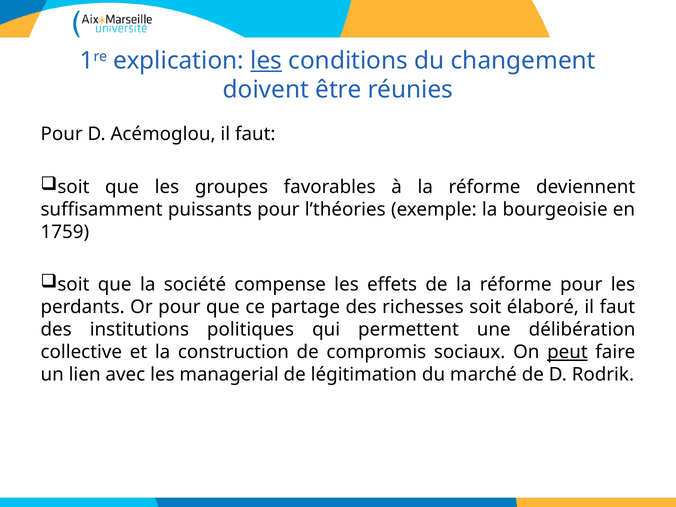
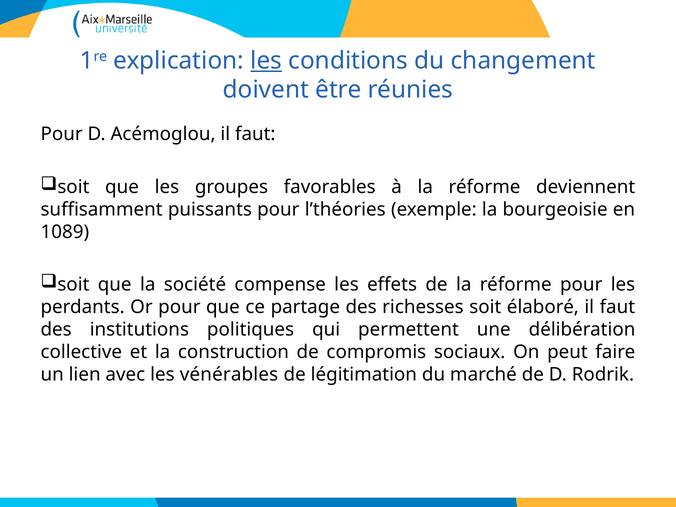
1759: 1759 -> 1089
peut underline: present -> none
managerial: managerial -> vénérables
